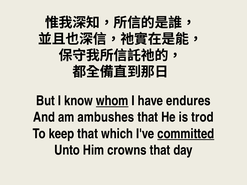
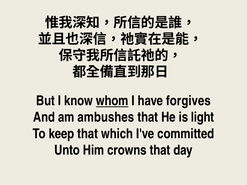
endures: endures -> forgives
trod: trod -> light
committed underline: present -> none
